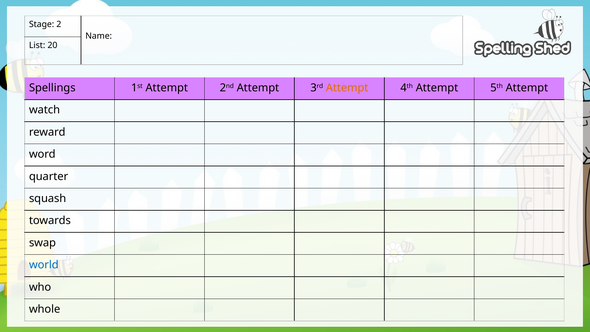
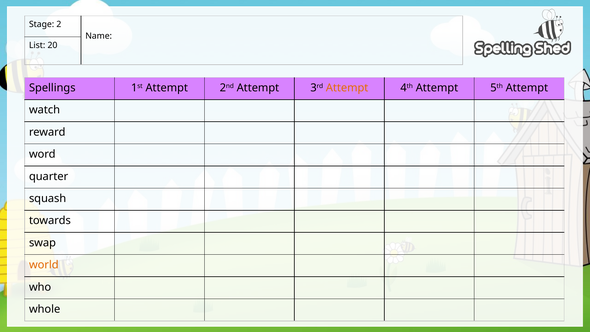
world colour: blue -> orange
